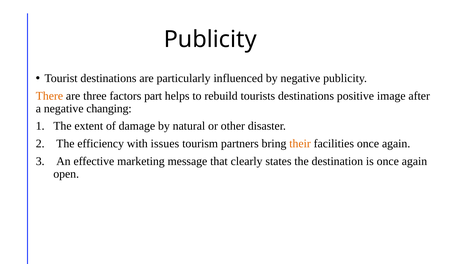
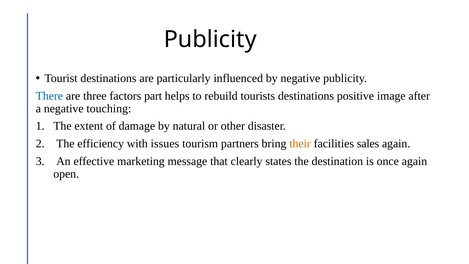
There colour: orange -> blue
changing: changing -> touching
facilities once: once -> sales
